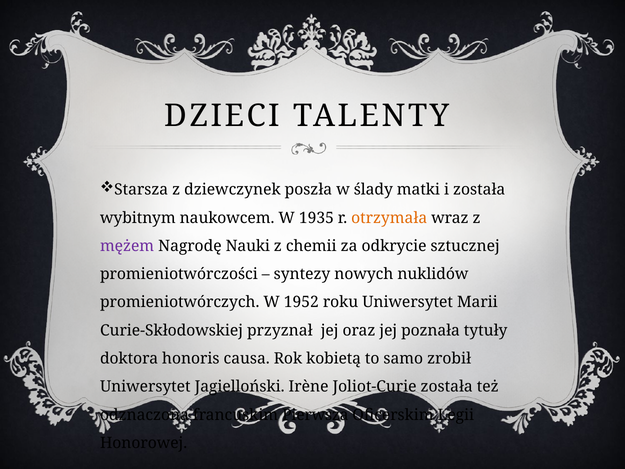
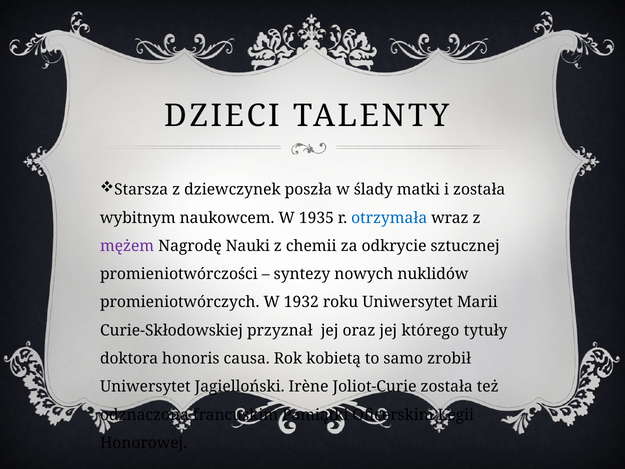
otrzymała colour: orange -> blue
1952: 1952 -> 1932
poznała: poznała -> którego
Pierwsza: Pierwsza -> Pamiątki
